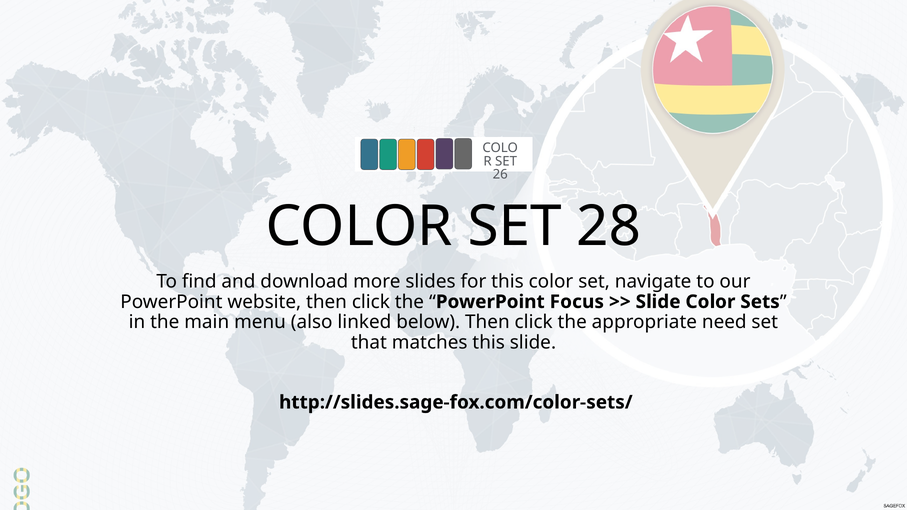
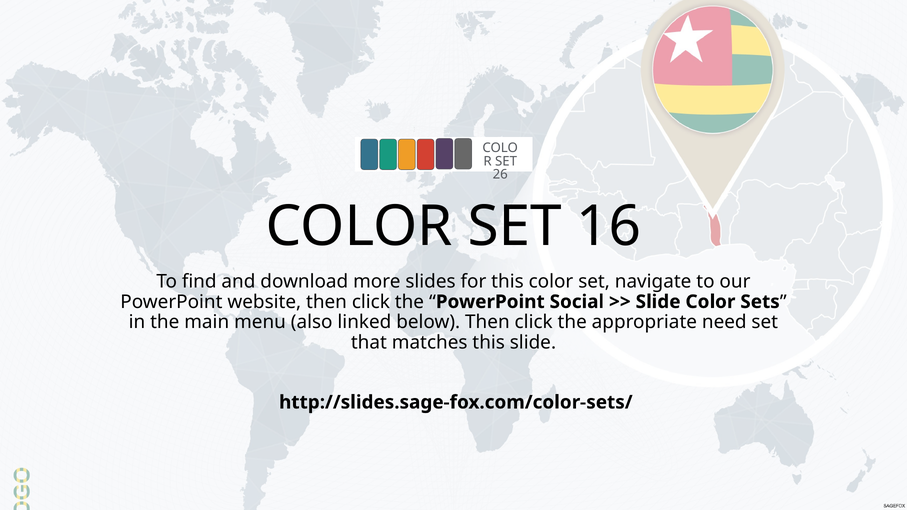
28: 28 -> 16
Focus: Focus -> Social
